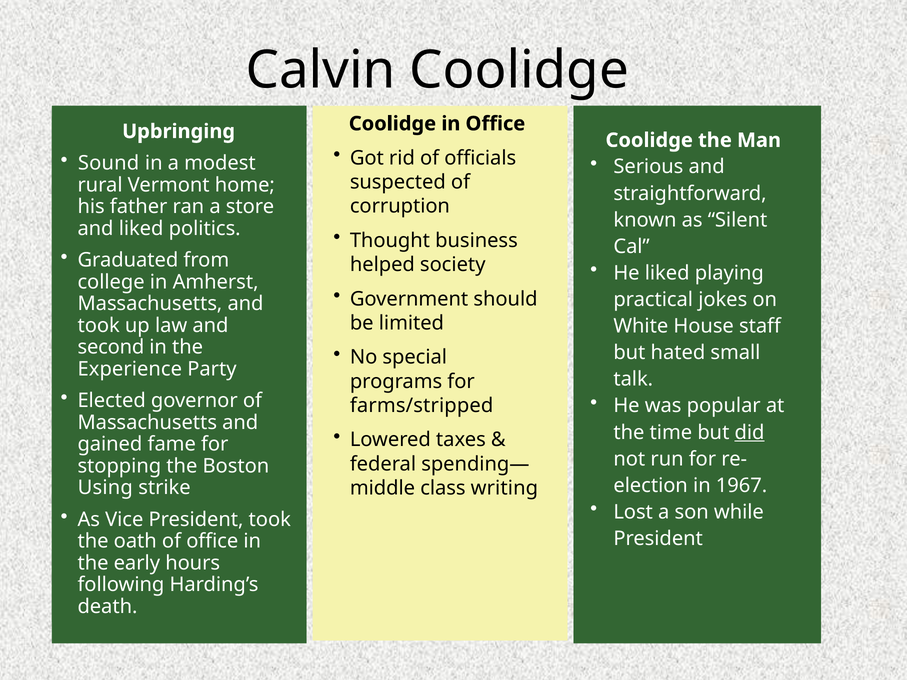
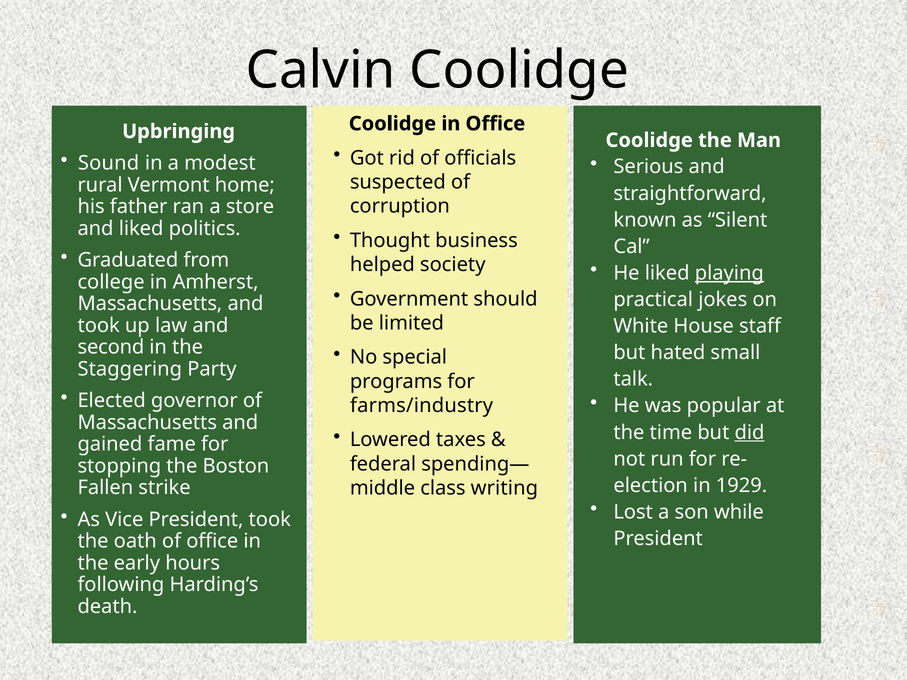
playing underline: none -> present
Experience: Experience -> Staggering
farms/stripped: farms/stripped -> farms/industry
1967: 1967 -> 1929
Using: Using -> Fallen
